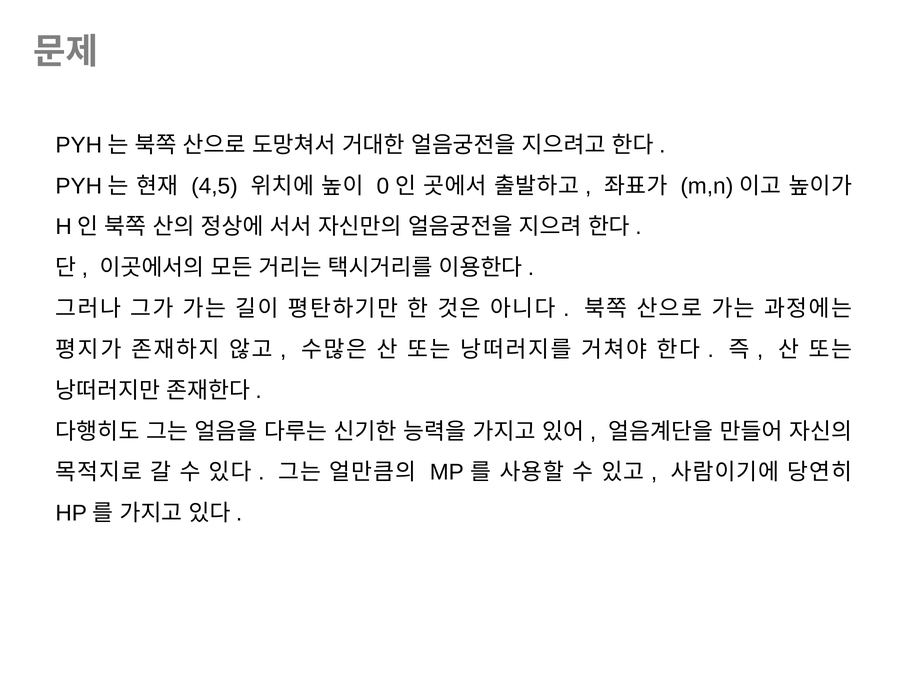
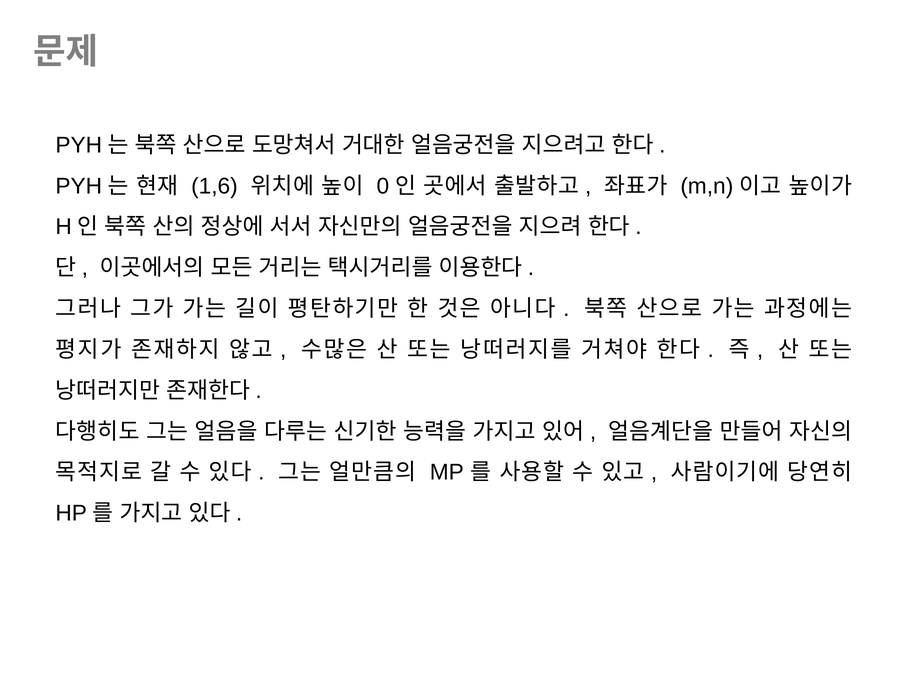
4,5: 4,5 -> 1,6
